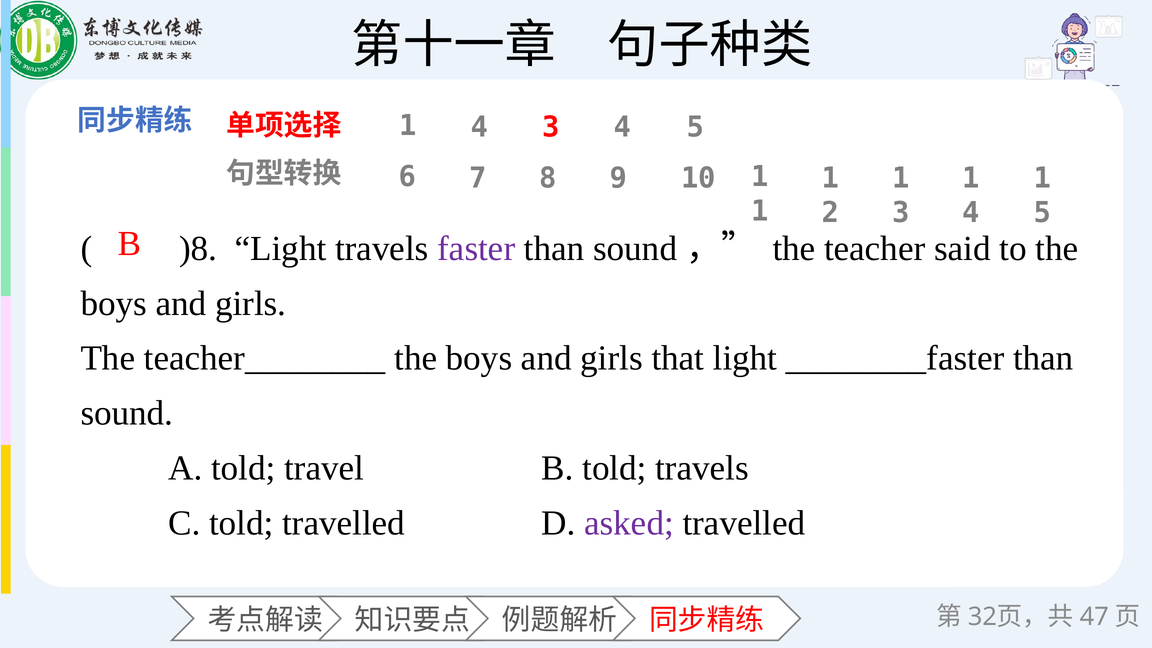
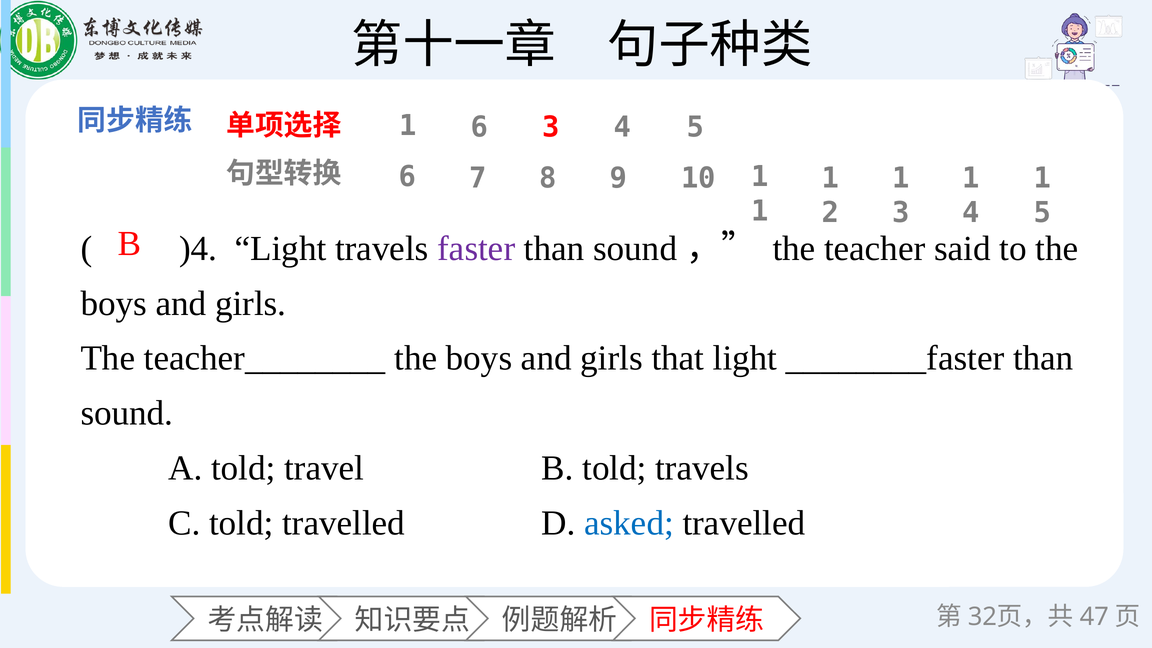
4 at (480, 127): 4 -> 6
)8: )8 -> )4
asked colour: purple -> blue
